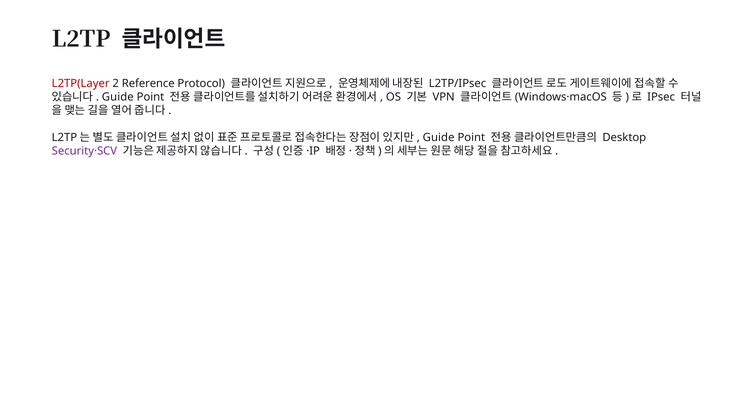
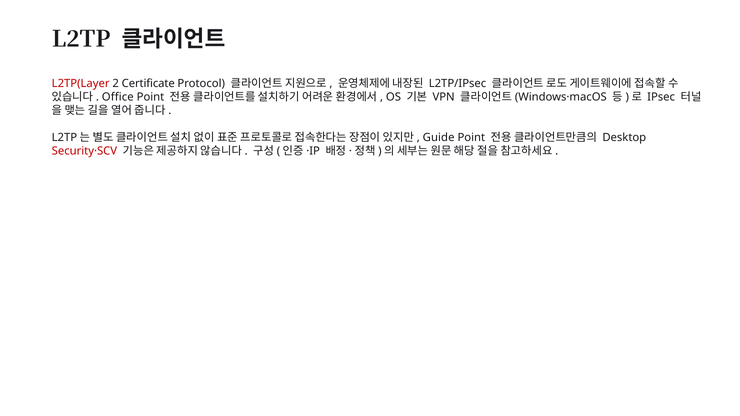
Reference: Reference -> Certificate
Guide at (118, 97): Guide -> Office
Security·SCV colour: purple -> red
